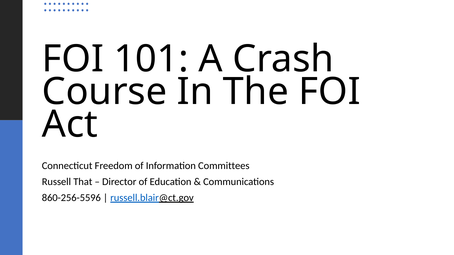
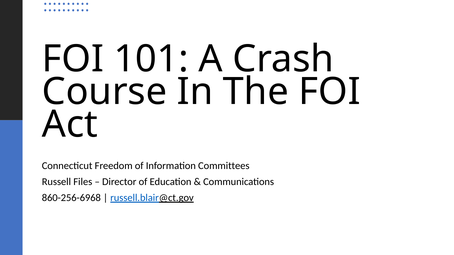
That: That -> Files
860-256-5596: 860-256-5596 -> 860-256-6968
